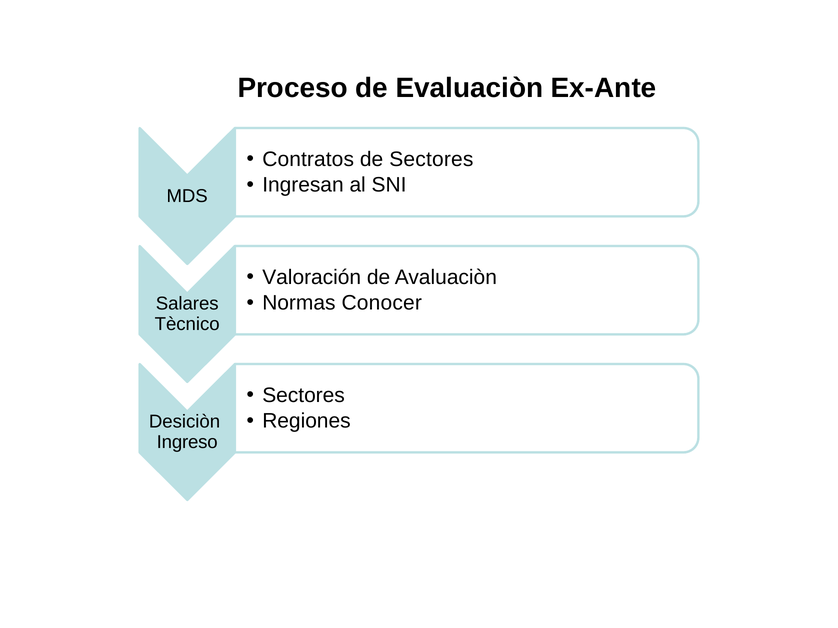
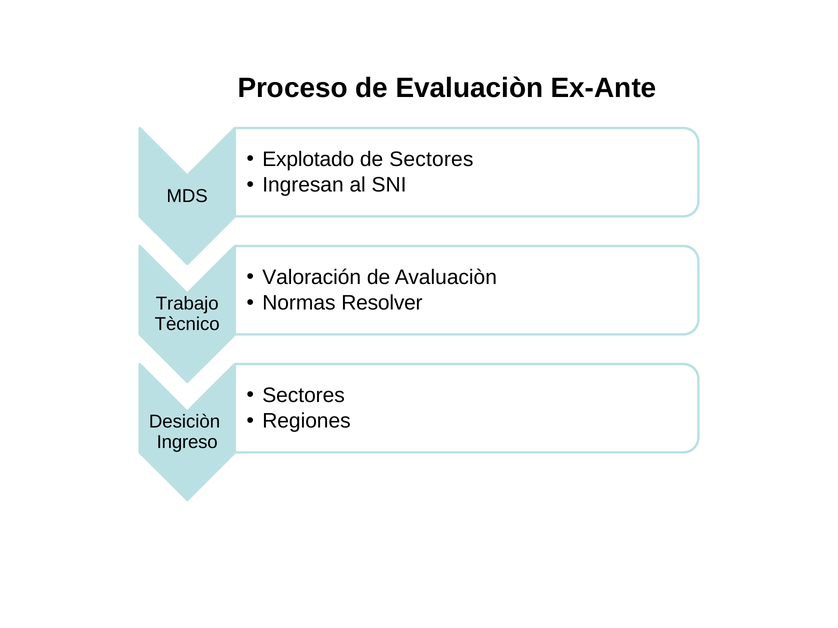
Contratos: Contratos -> Explotado
Conocer: Conocer -> Resolver
Salares: Salares -> Trabajo
